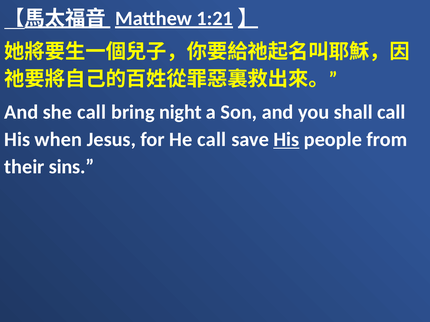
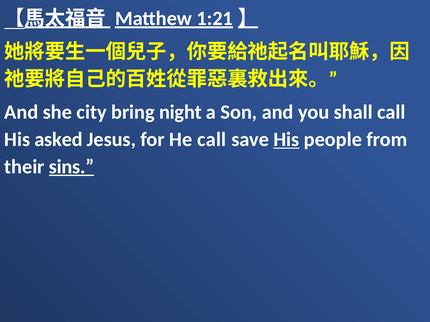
she call: call -> city
when: when -> asked
sins underline: none -> present
